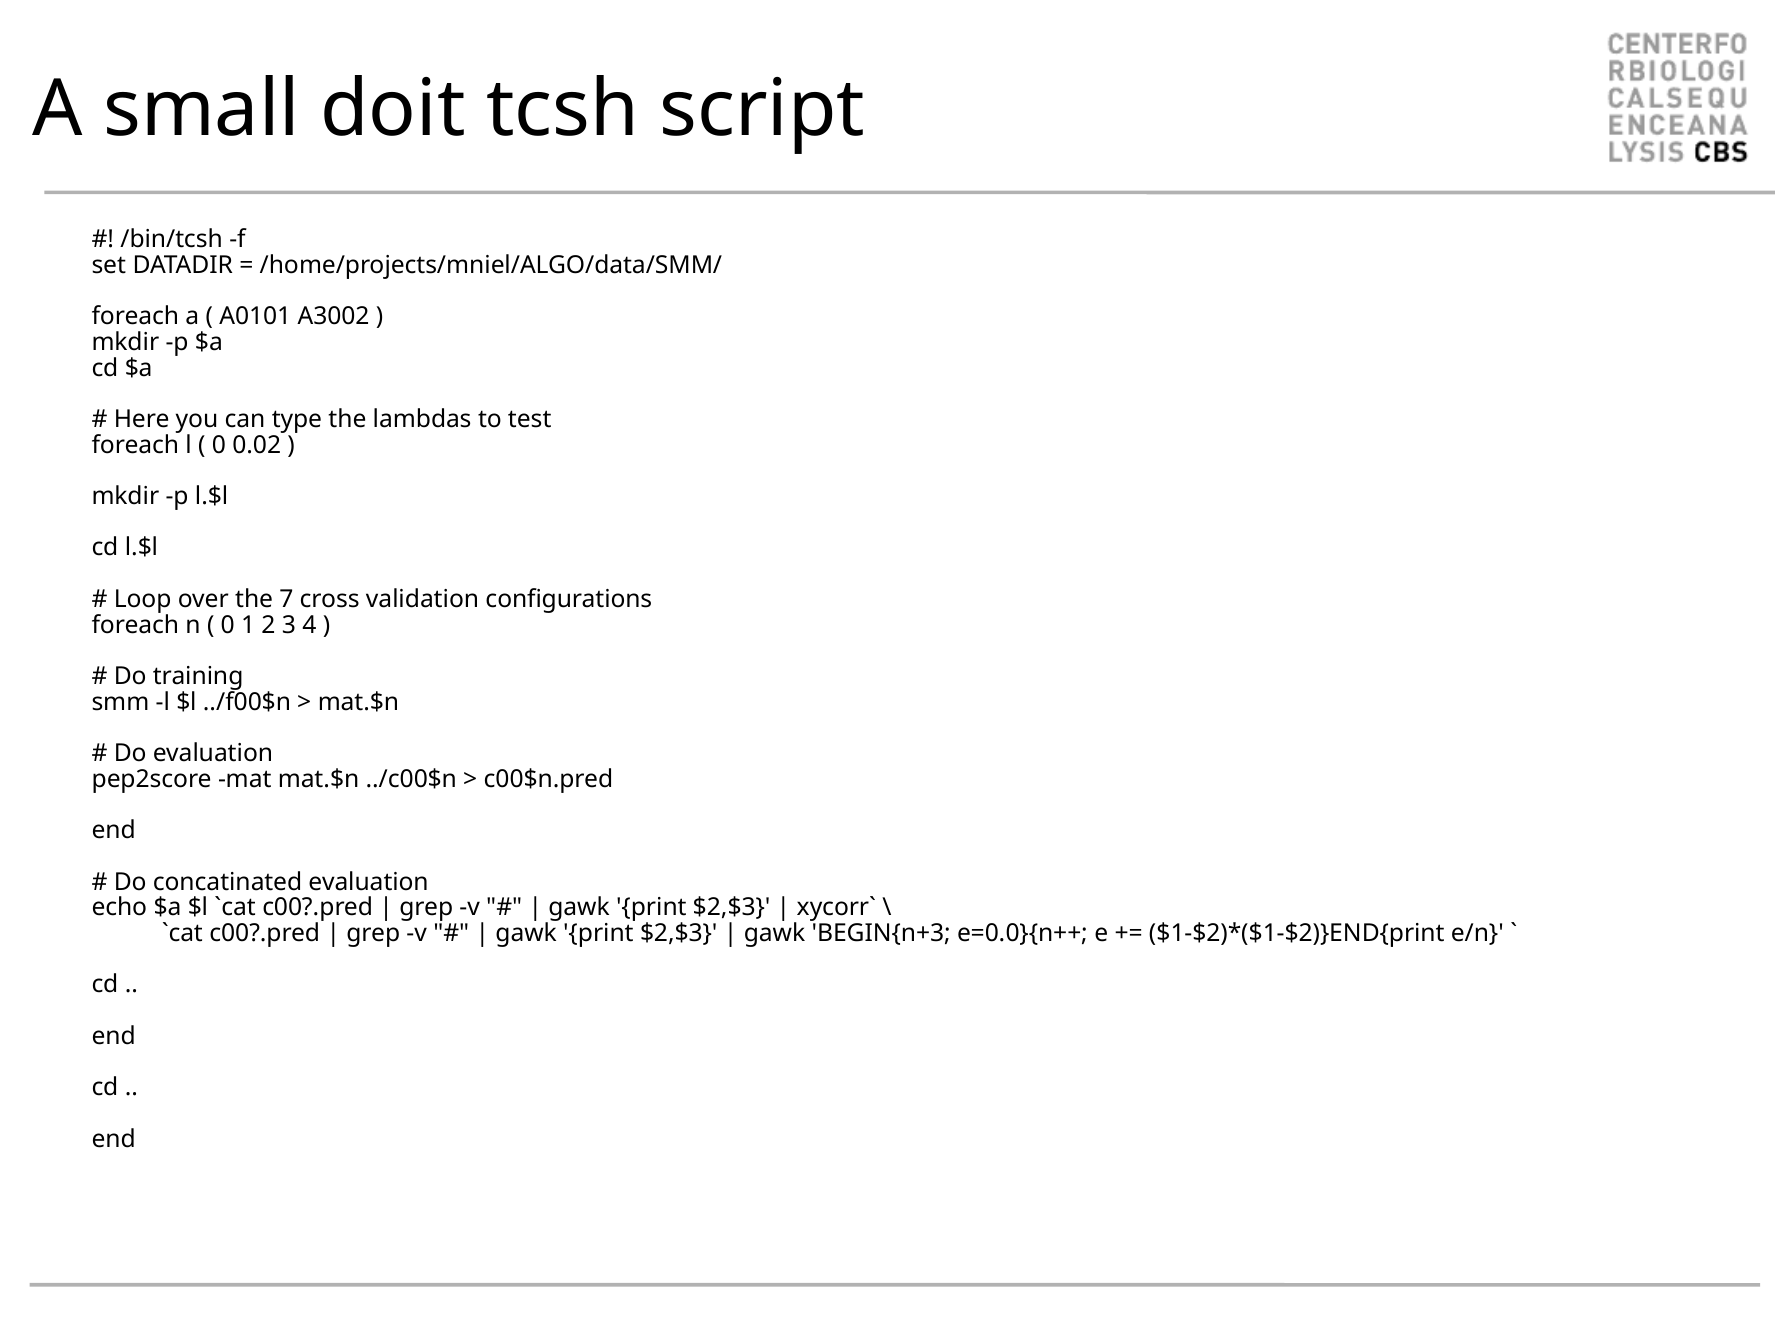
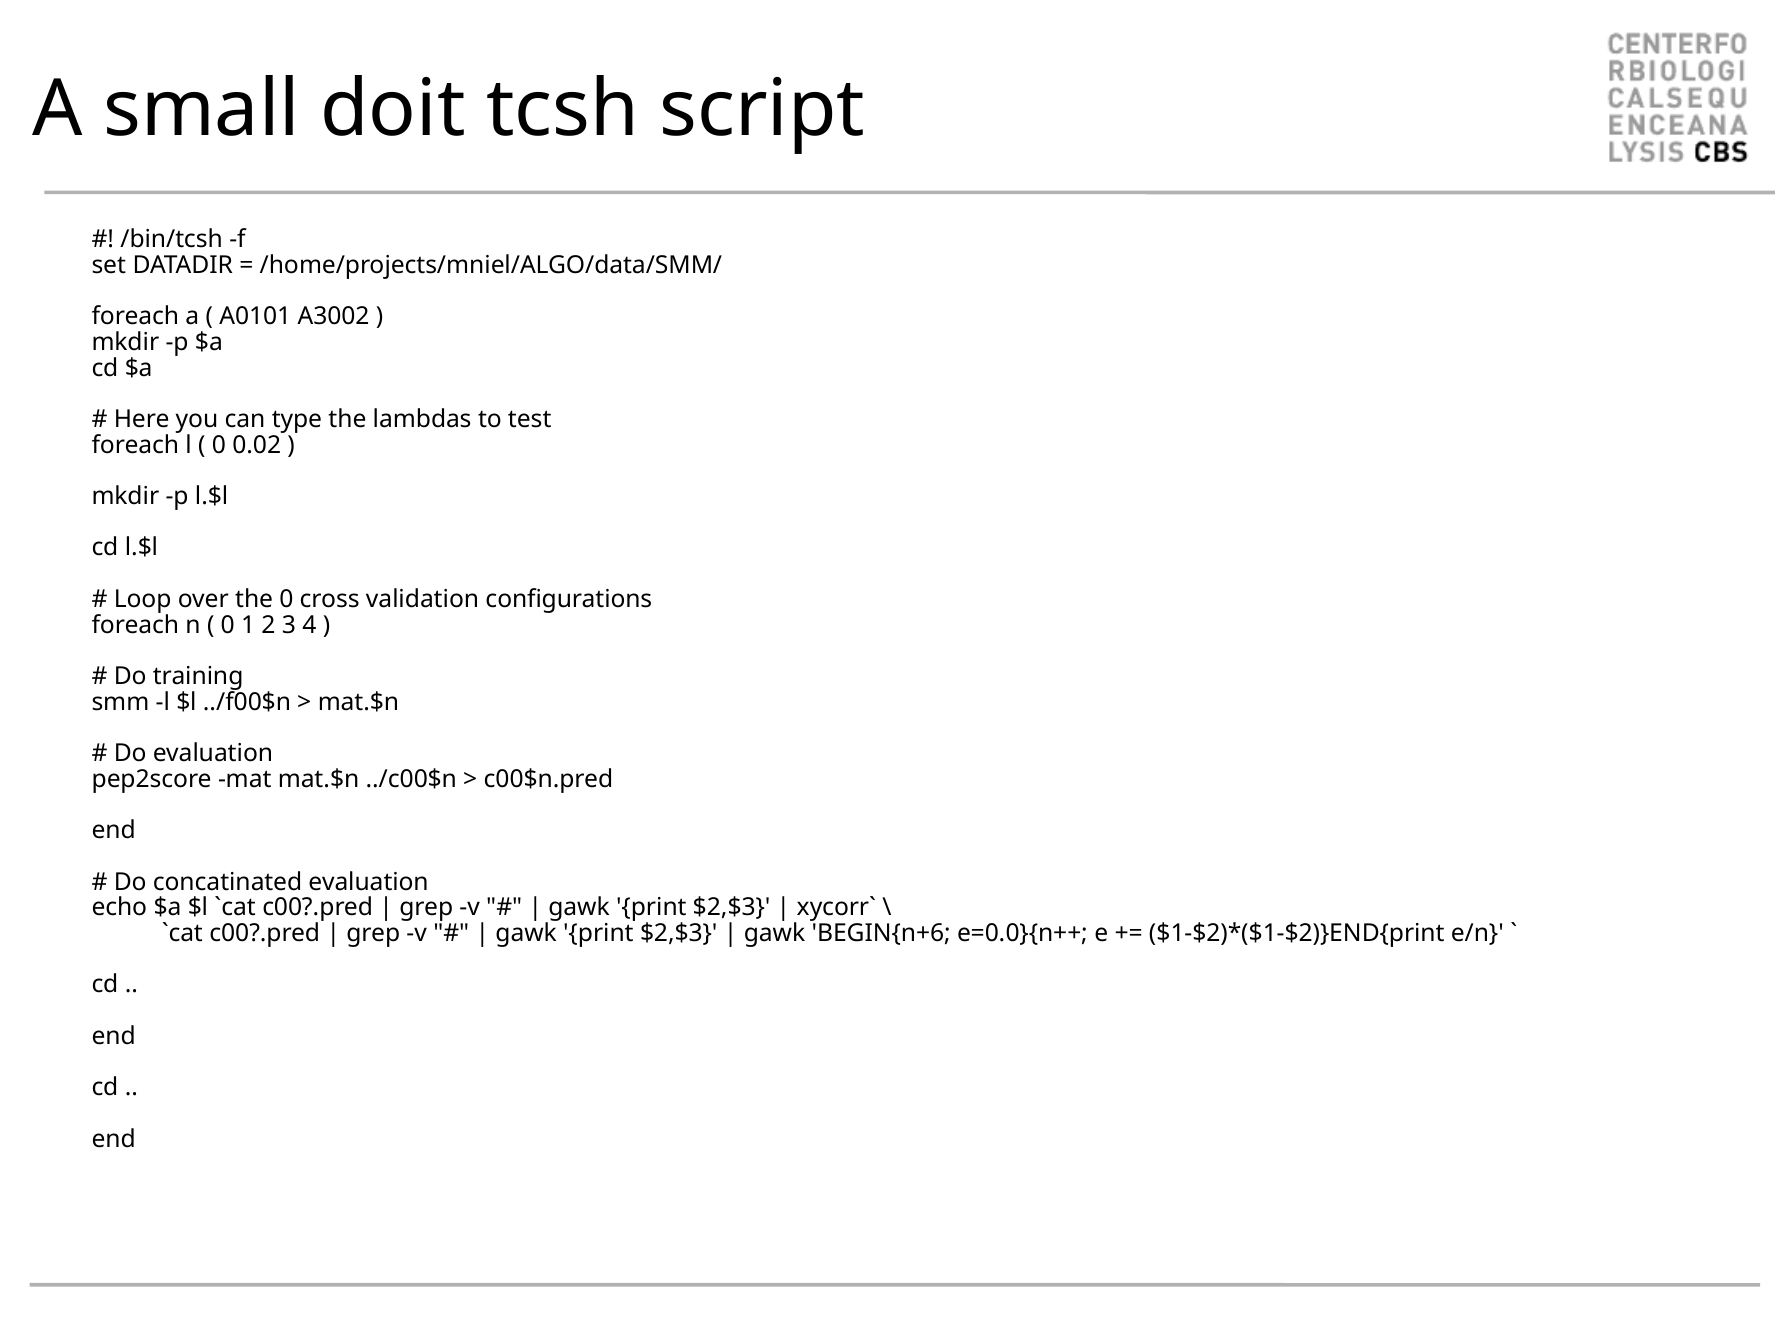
the 7: 7 -> 0
BEGIN{n+3: BEGIN{n+3 -> BEGIN{n+6
